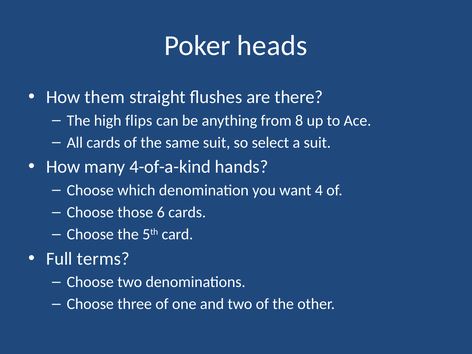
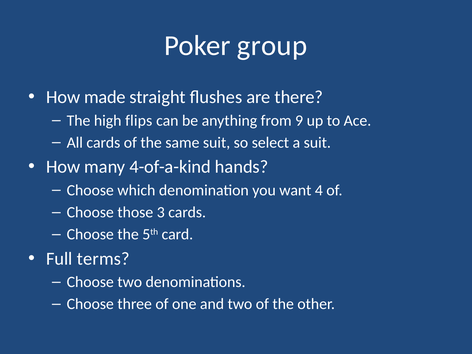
heads: heads -> group
them: them -> made
8: 8 -> 9
6: 6 -> 3
